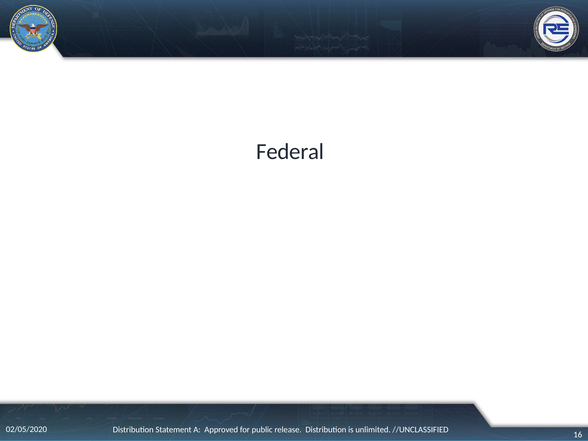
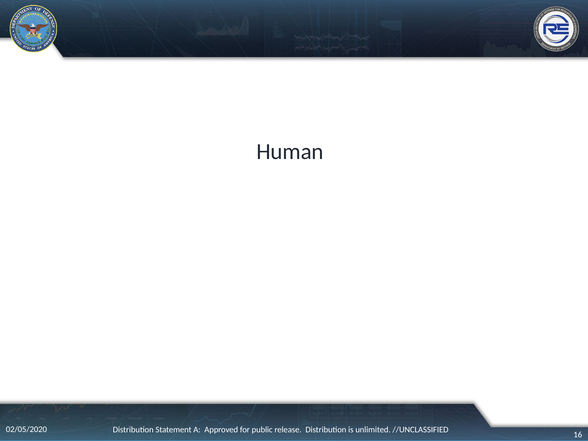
Federal: Federal -> Human
